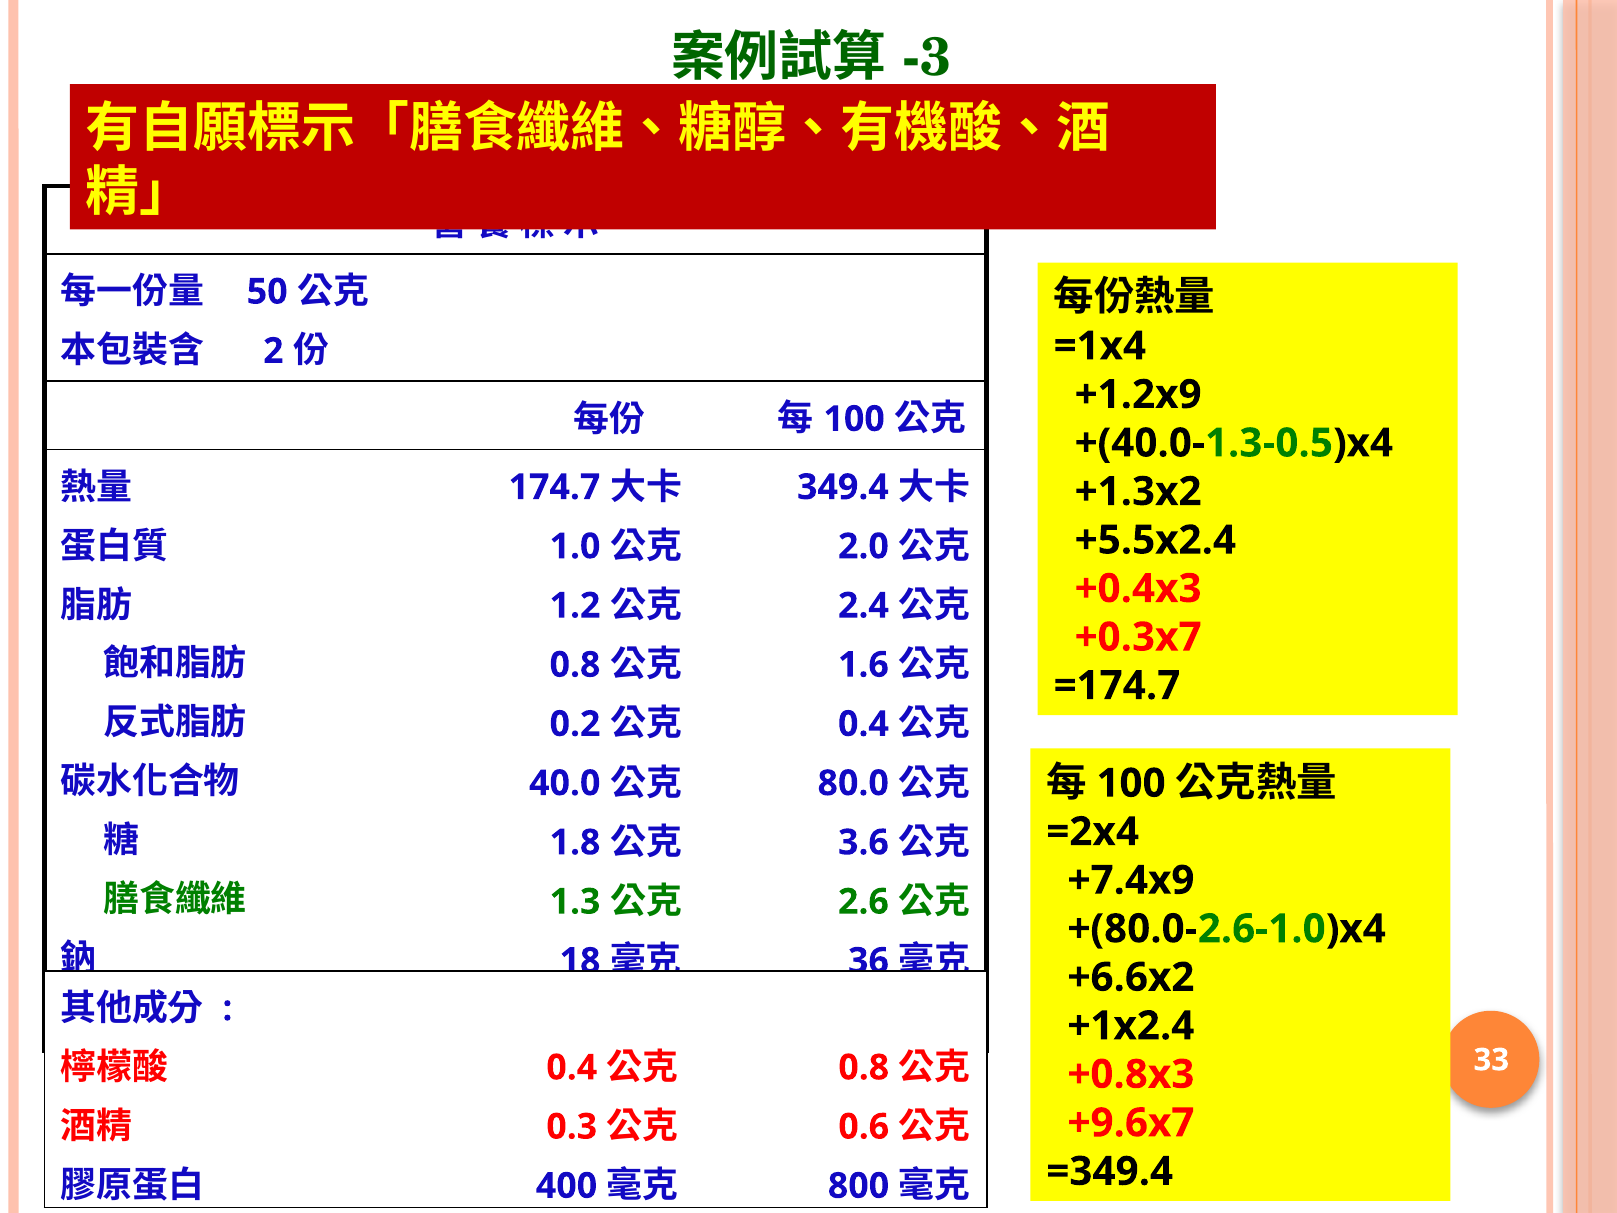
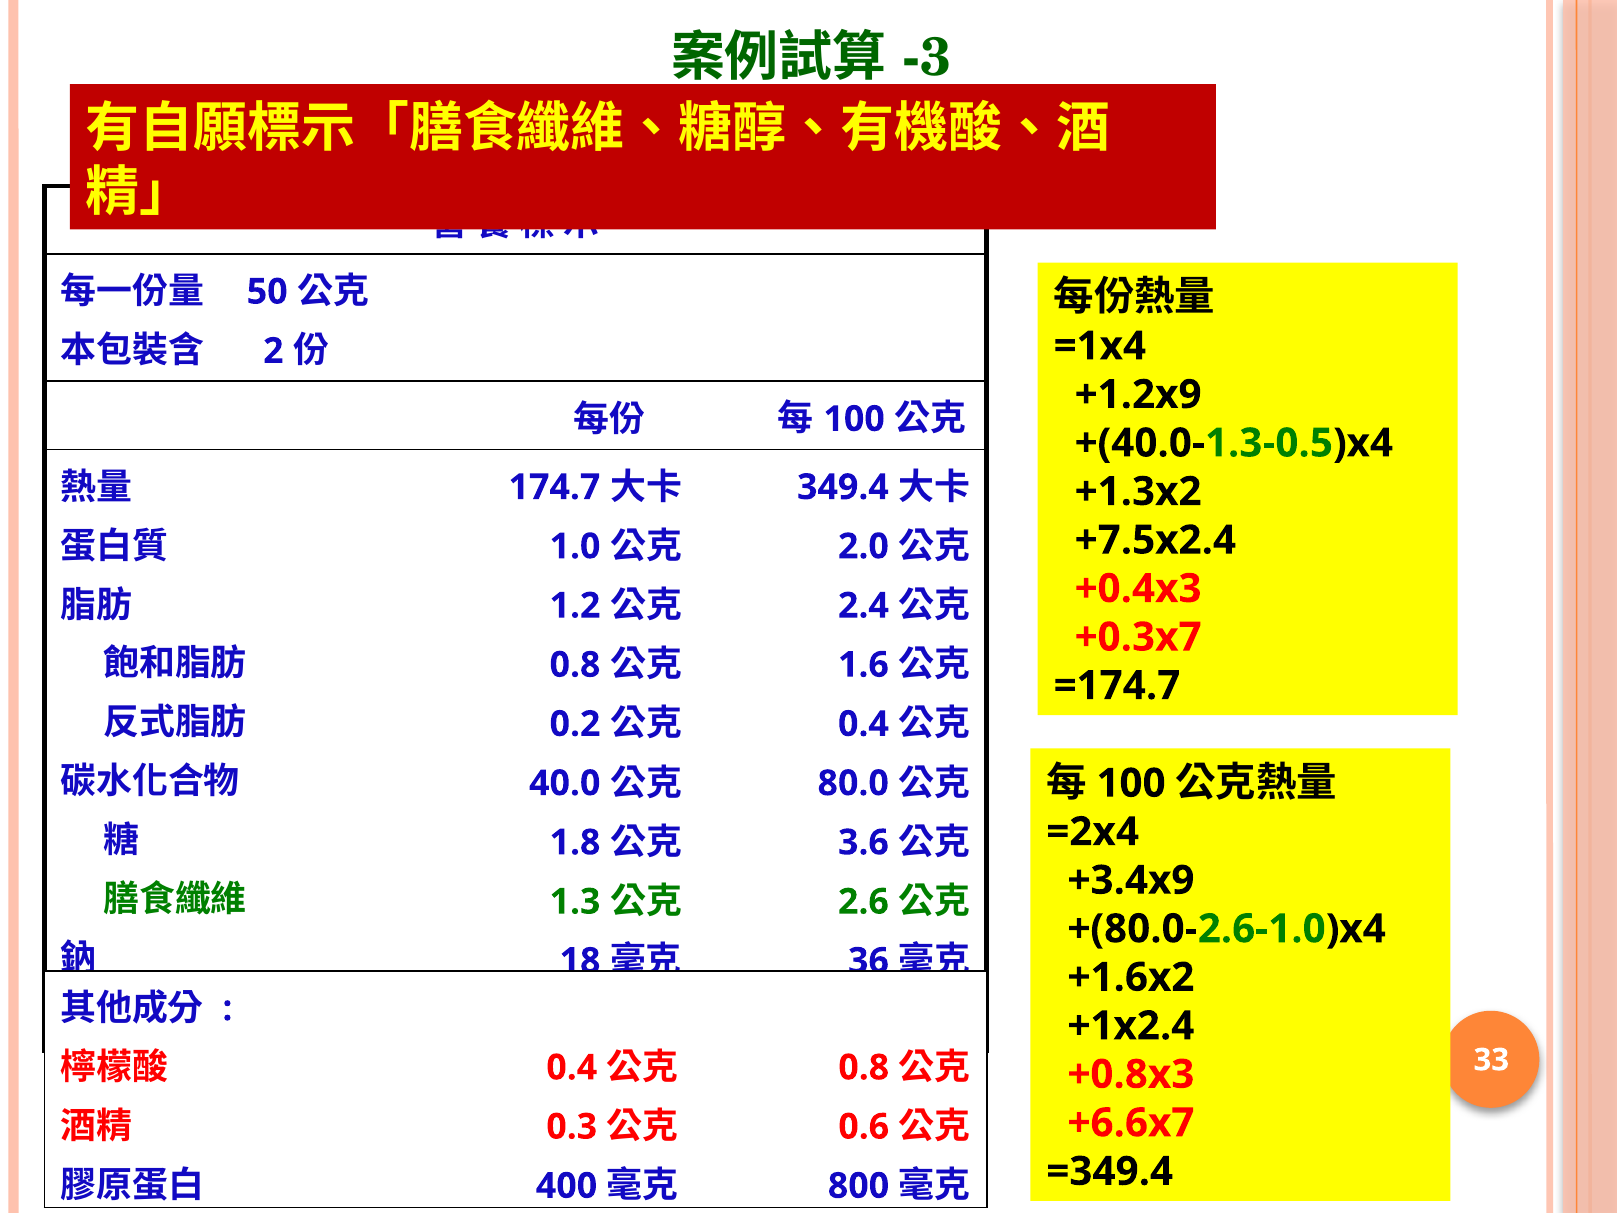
+5.5x2.4: +5.5x2.4 -> +7.5x2.4
+7.4x9: +7.4x9 -> +3.4x9
+6.6x2: +6.6x2 -> +1.6x2
+9.6x7: +9.6x7 -> +6.6x7
